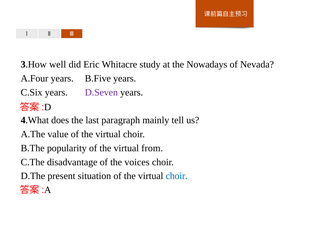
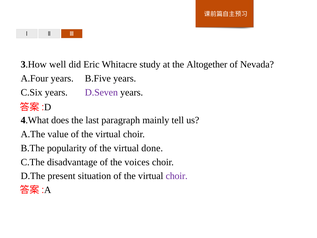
Nowadays: Nowadays -> Altogether
from: from -> done
choir at (177, 176) colour: blue -> purple
